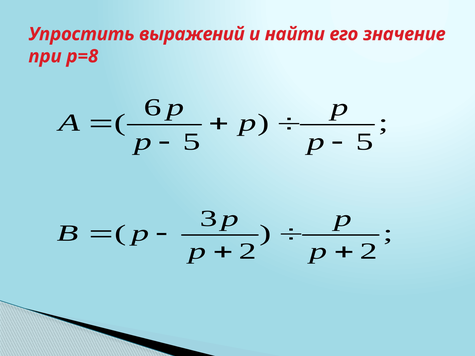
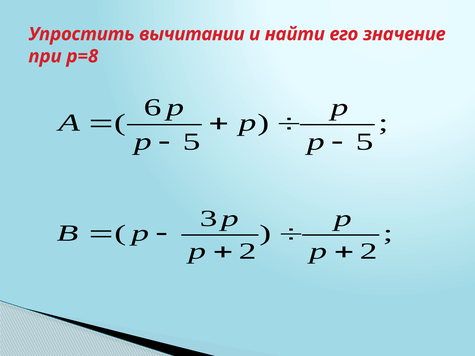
выражений: выражений -> вычитании
